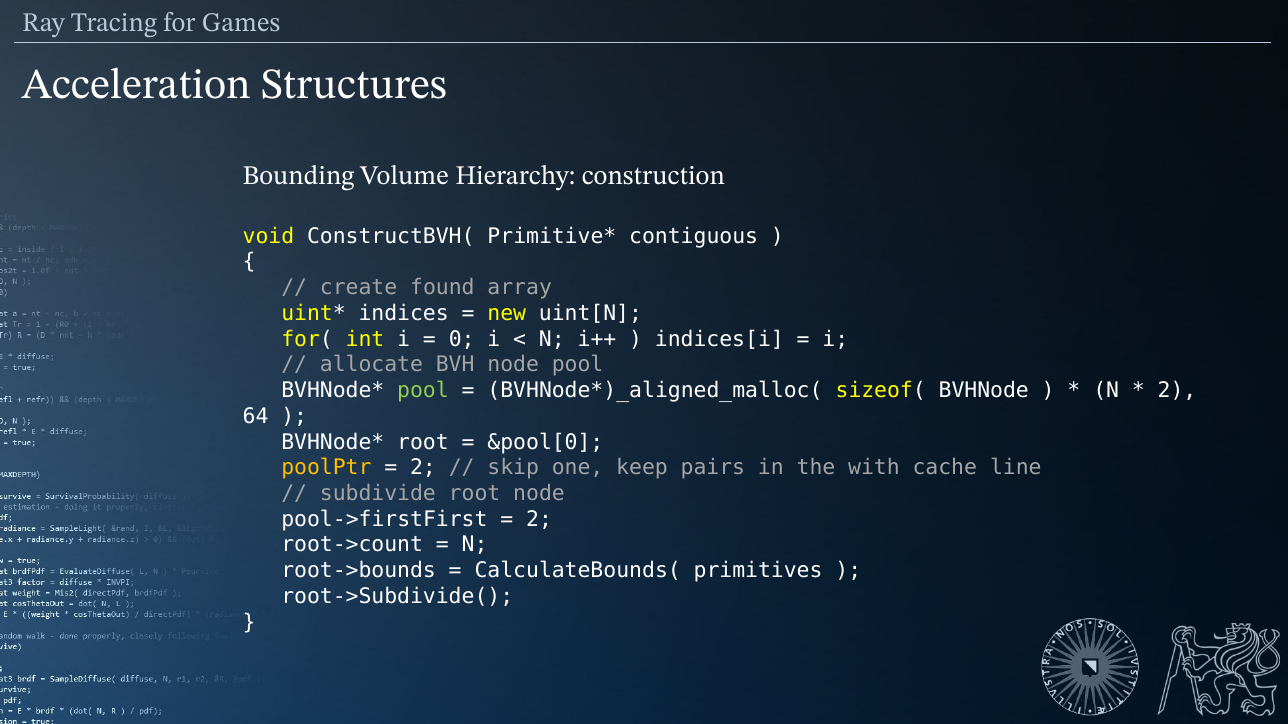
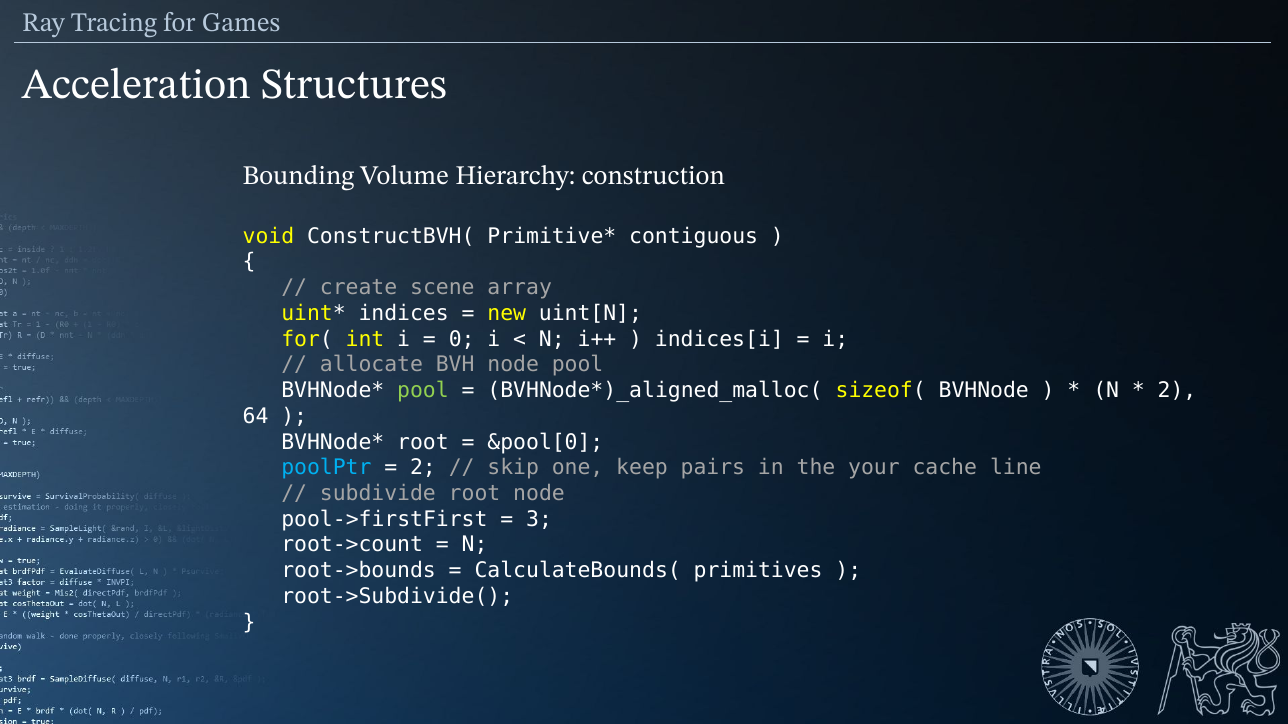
found: found -> scene
poolPtr colour: yellow -> light blue
with: with -> your
2 at (539, 520): 2 -> 3
